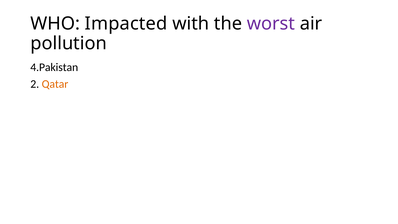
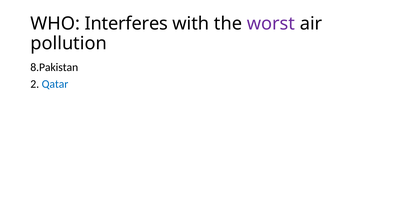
Impacted: Impacted -> Interferes
4.Pakistan: 4.Pakistan -> 8.Pakistan
Qatar colour: orange -> blue
